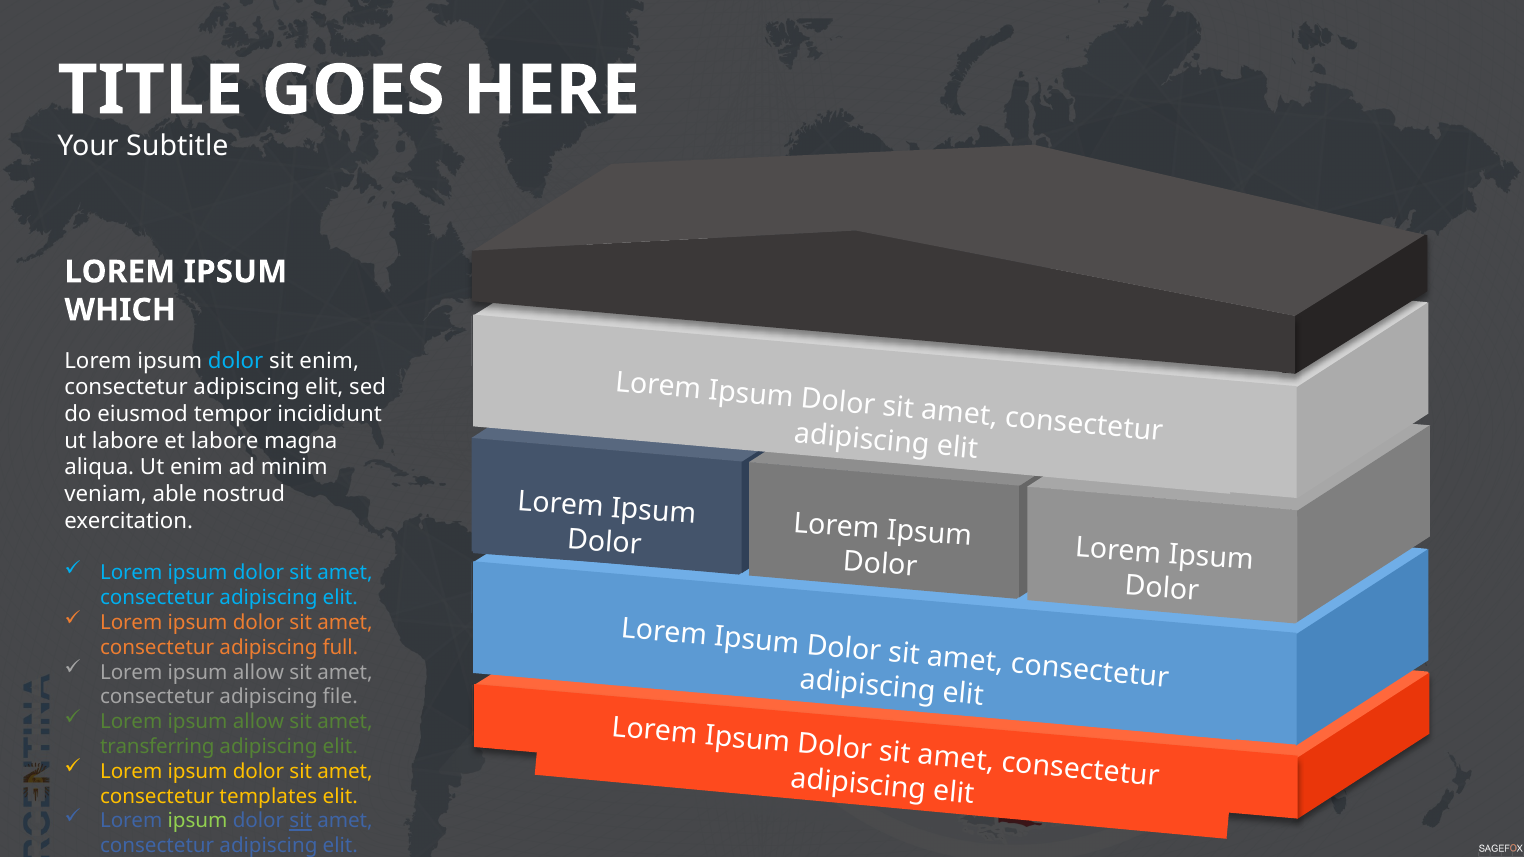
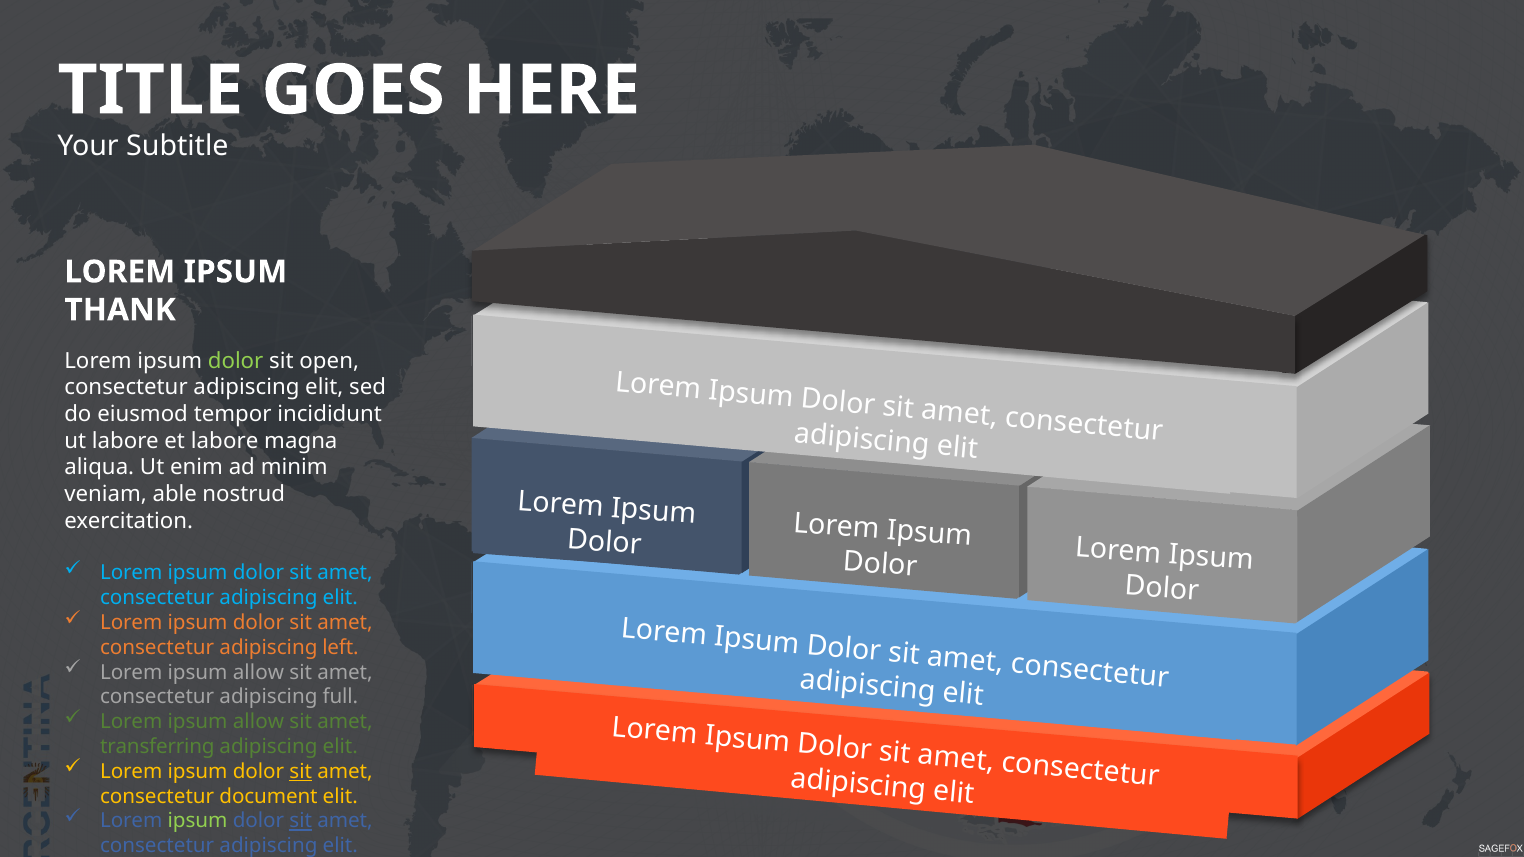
WHICH: WHICH -> THANK
dolor at (236, 361) colour: light blue -> light green
sit enim: enim -> open
full: full -> left
file: file -> full
sit at (301, 772) underline: none -> present
templates: templates -> document
